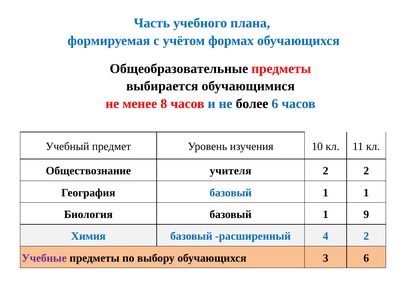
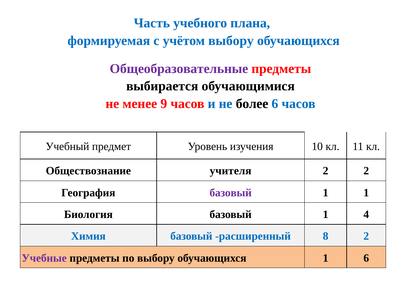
учётом формах: формах -> выбору
Общеобразовательные colour: black -> purple
8: 8 -> 9
базовый at (231, 192) colour: blue -> purple
9: 9 -> 4
4: 4 -> 8
обучающихся 3: 3 -> 1
